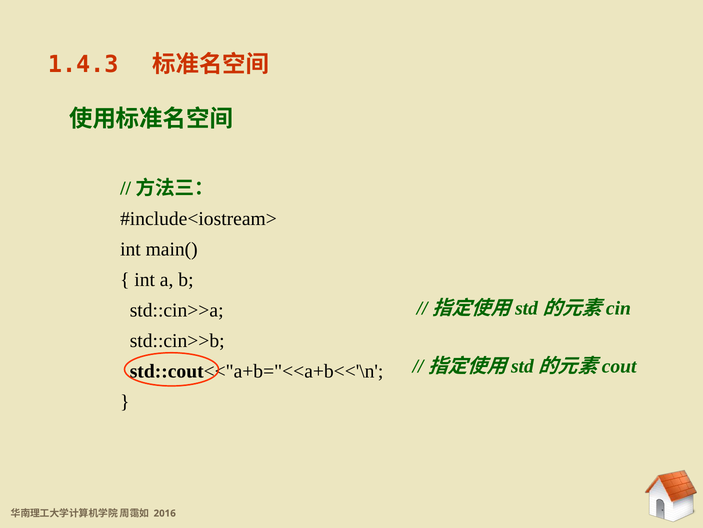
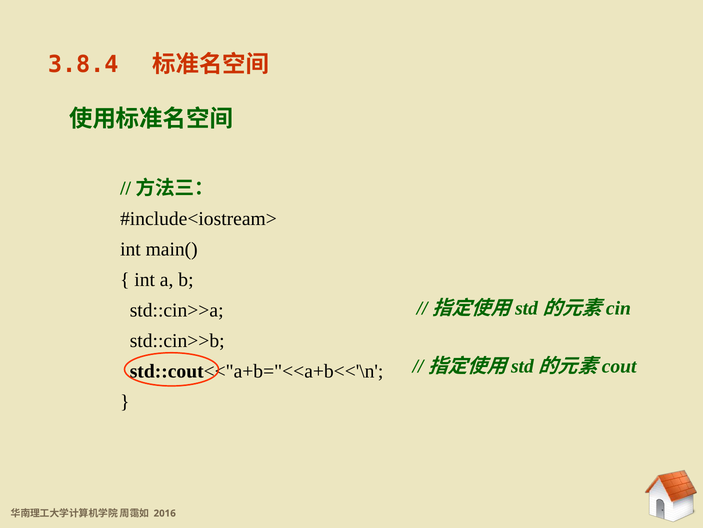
1.4.3: 1.4.3 -> 3.8.4
